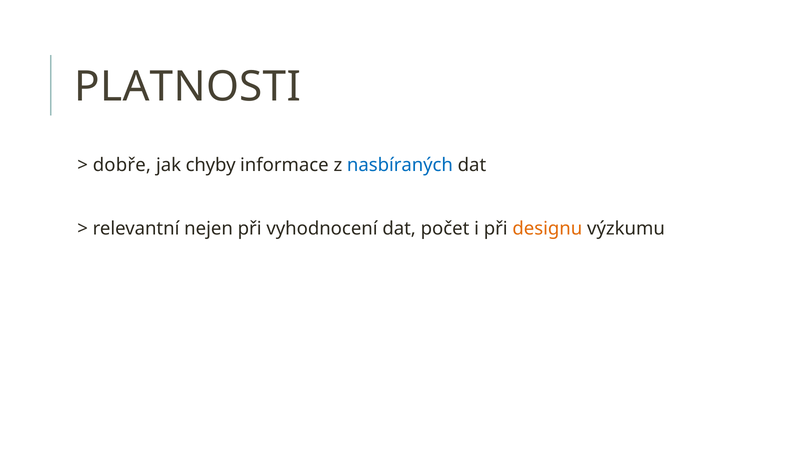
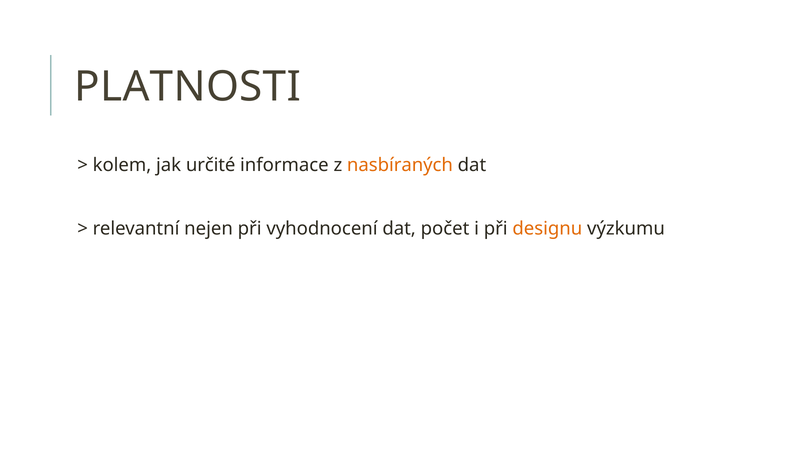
dobře: dobře -> kolem
chyby: chyby -> určité
nasbíraných colour: blue -> orange
